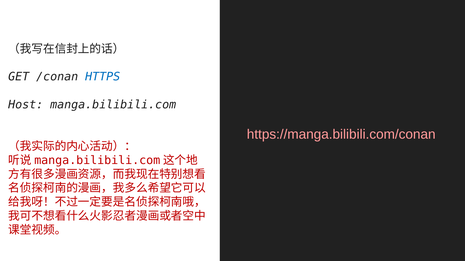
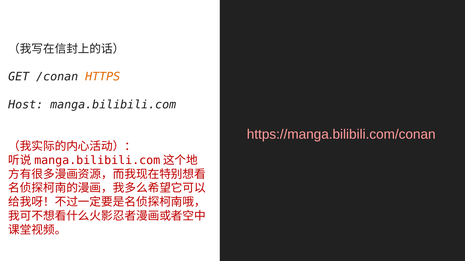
HTTPS colour: blue -> orange
